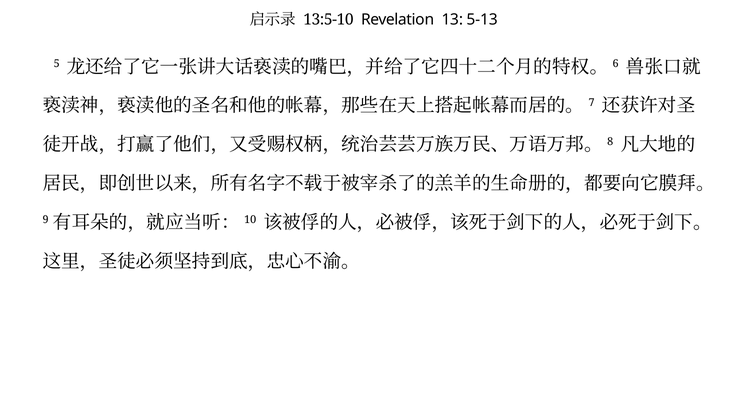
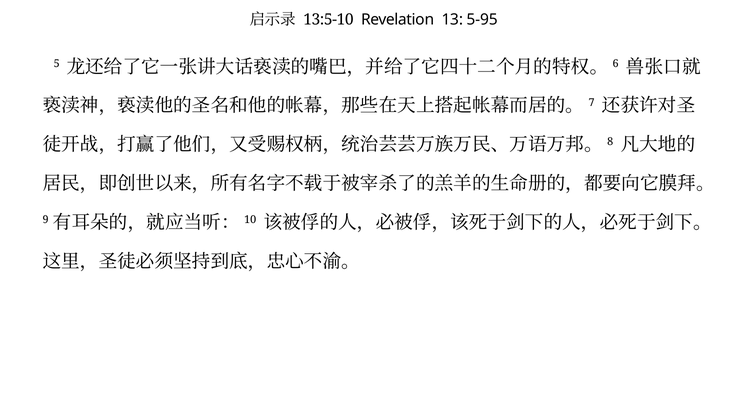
5-13: 5-13 -> 5-95
